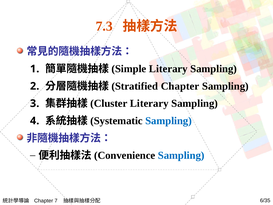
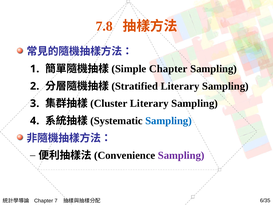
7.3: 7.3 -> 7.8
Literary at (168, 69): Literary -> Chapter
Chapter at (180, 86): Chapter -> Literary
Sampling at (181, 155) colour: blue -> purple
